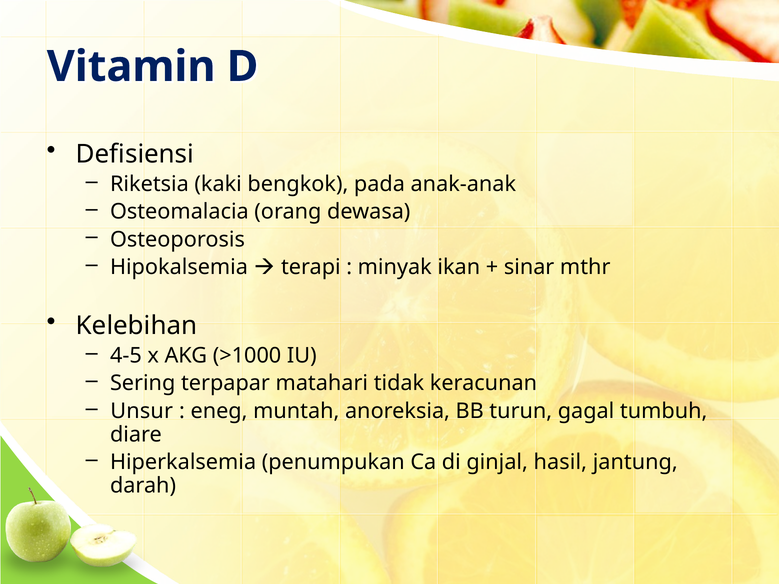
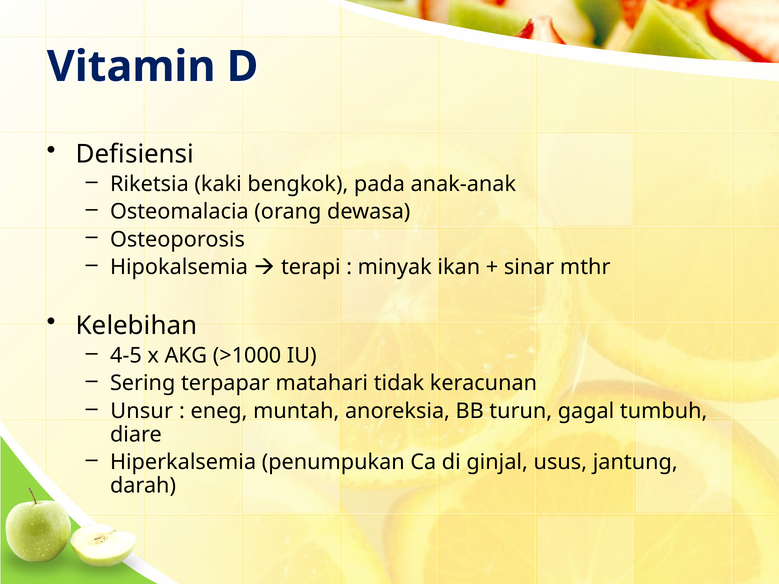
hasil: hasil -> usus
